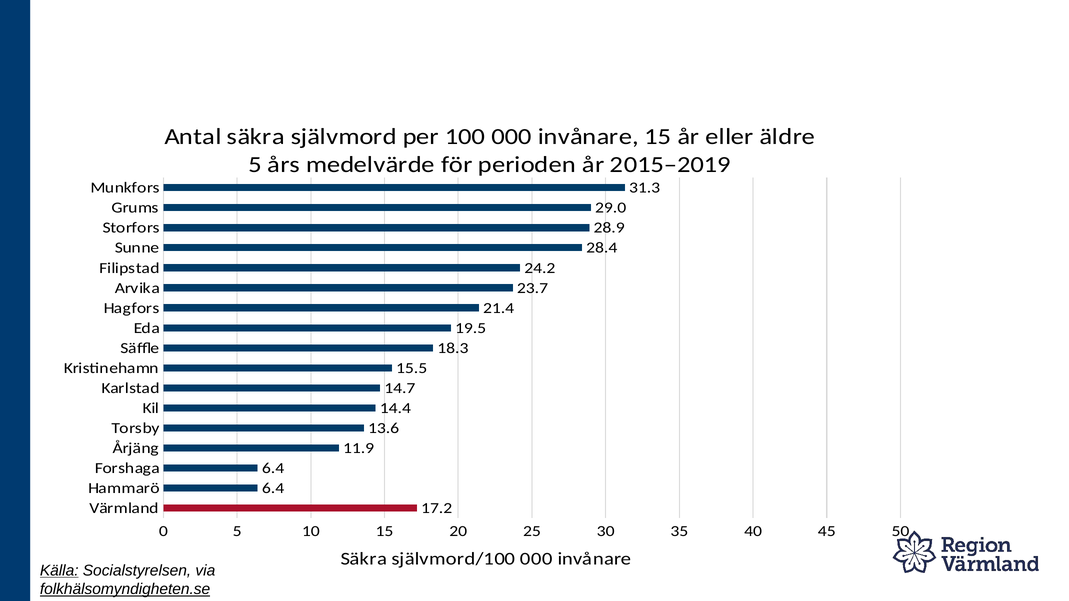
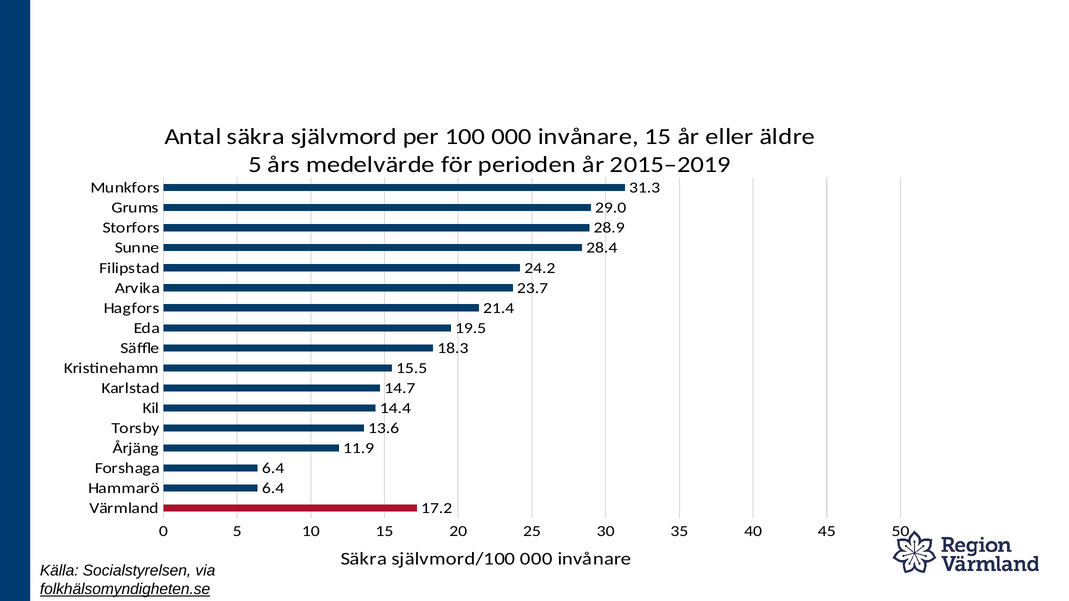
Källa underline: present -> none
